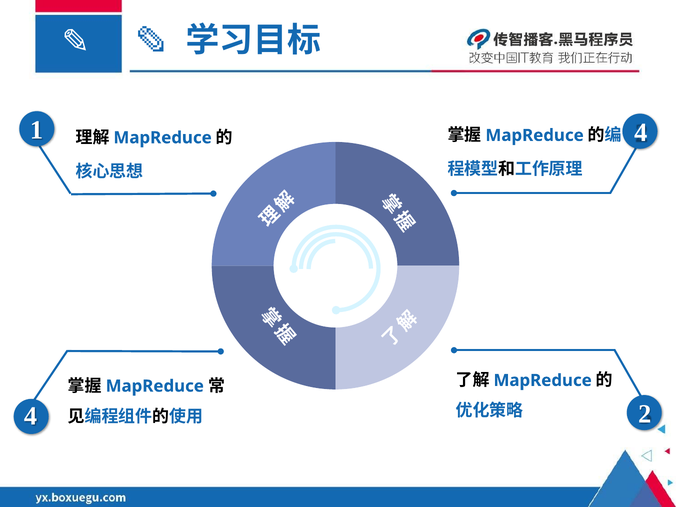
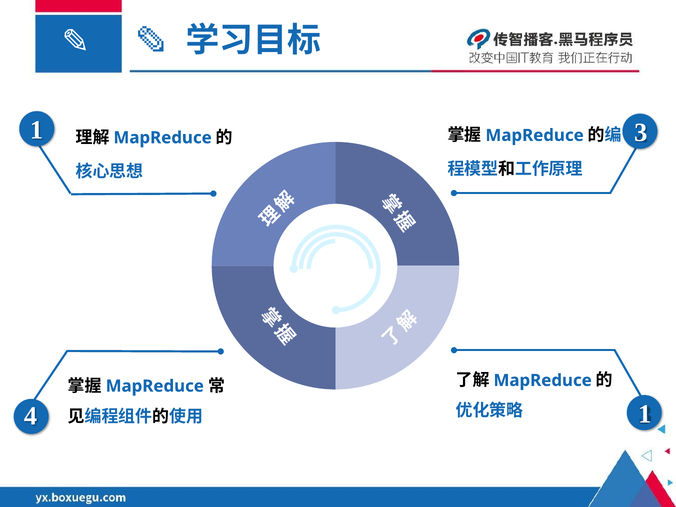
1 4: 4 -> 3
2 at (645, 414): 2 -> 1
